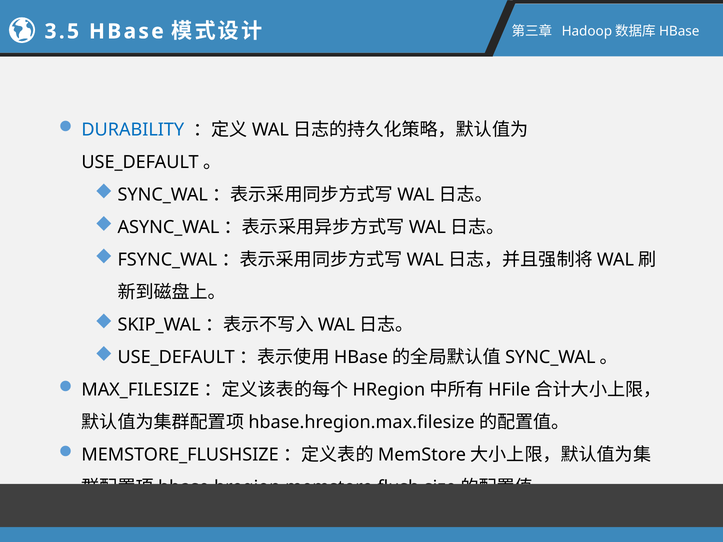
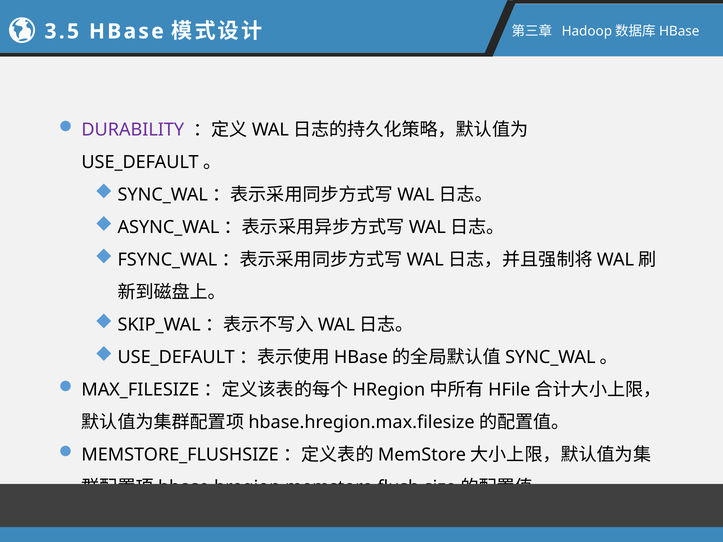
DURABILITY colour: blue -> purple
